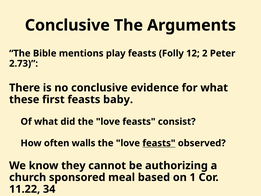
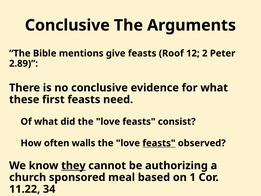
play: play -> give
Folly: Folly -> Roof
2.73: 2.73 -> 2.89
baby: baby -> need
they underline: none -> present
